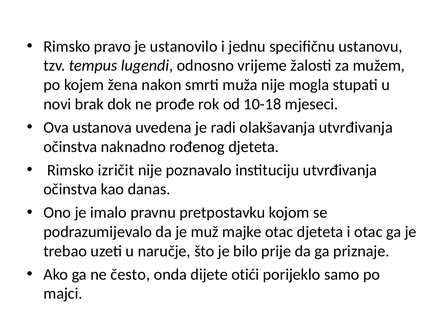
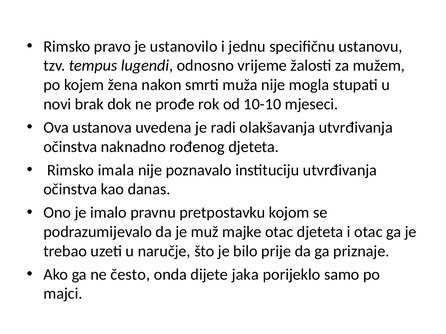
10-18: 10-18 -> 10-10
izričit: izričit -> imala
otići: otići -> jaka
